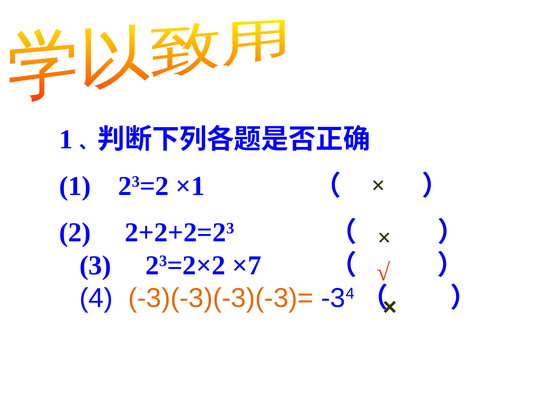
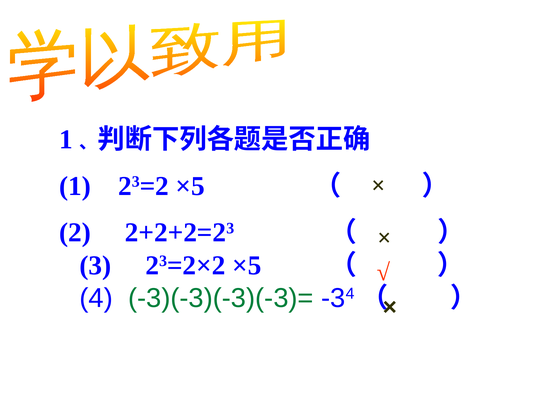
23=2 ×1: ×1 -> ×5
23=2×2 ×7: ×7 -> ×5
-3)(-3)(-3)(-3)= colour: orange -> green
